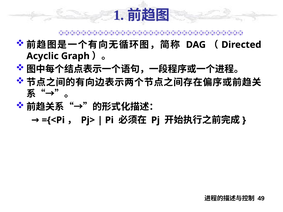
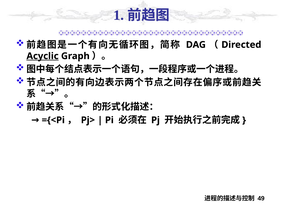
Acyclic underline: none -> present
